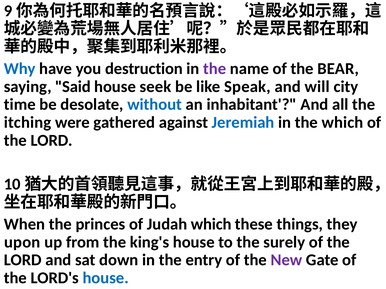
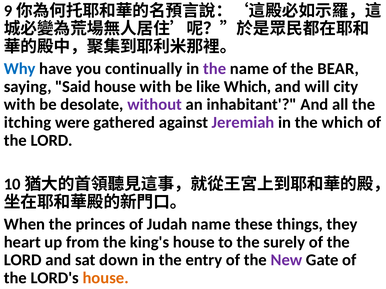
destruction: destruction -> continually
house seek: seek -> with
like Speak: Speak -> Which
time at (20, 105): time -> with
without colour: blue -> purple
Jeremiah colour: blue -> purple
Judah which: which -> name
upon: upon -> heart
house at (106, 278) colour: blue -> orange
